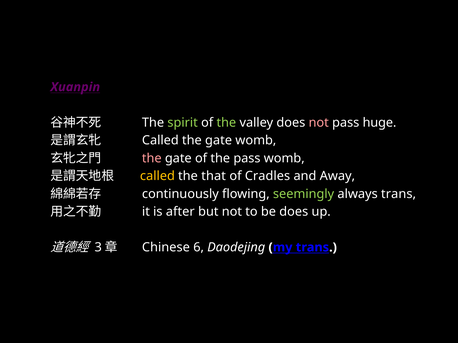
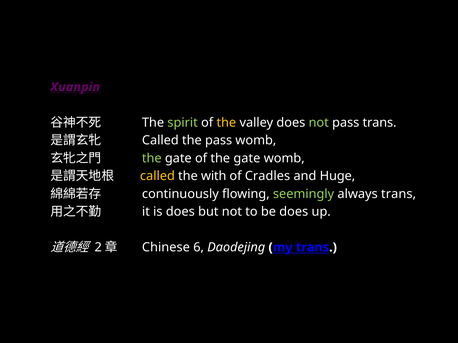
the at (226, 123) colour: light green -> yellow
not at (319, 123) colour: pink -> light green
pass huge: huge -> trans
Called the gate: gate -> pass
the at (152, 158) colour: pink -> light green
of the pass: pass -> gate
that: that -> with
Away: Away -> Huge
is after: after -> does
3: 3 -> 2
